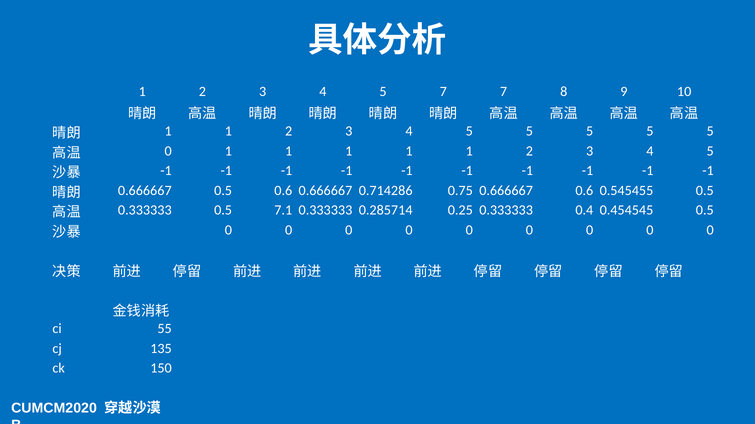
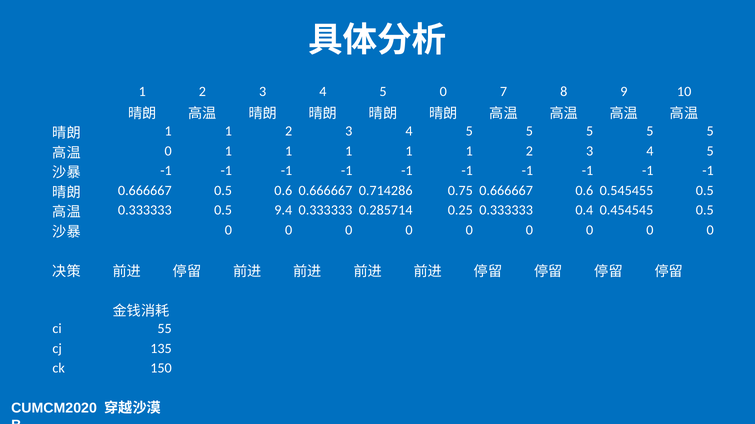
5 7: 7 -> 0
7.1: 7.1 -> 9.4
